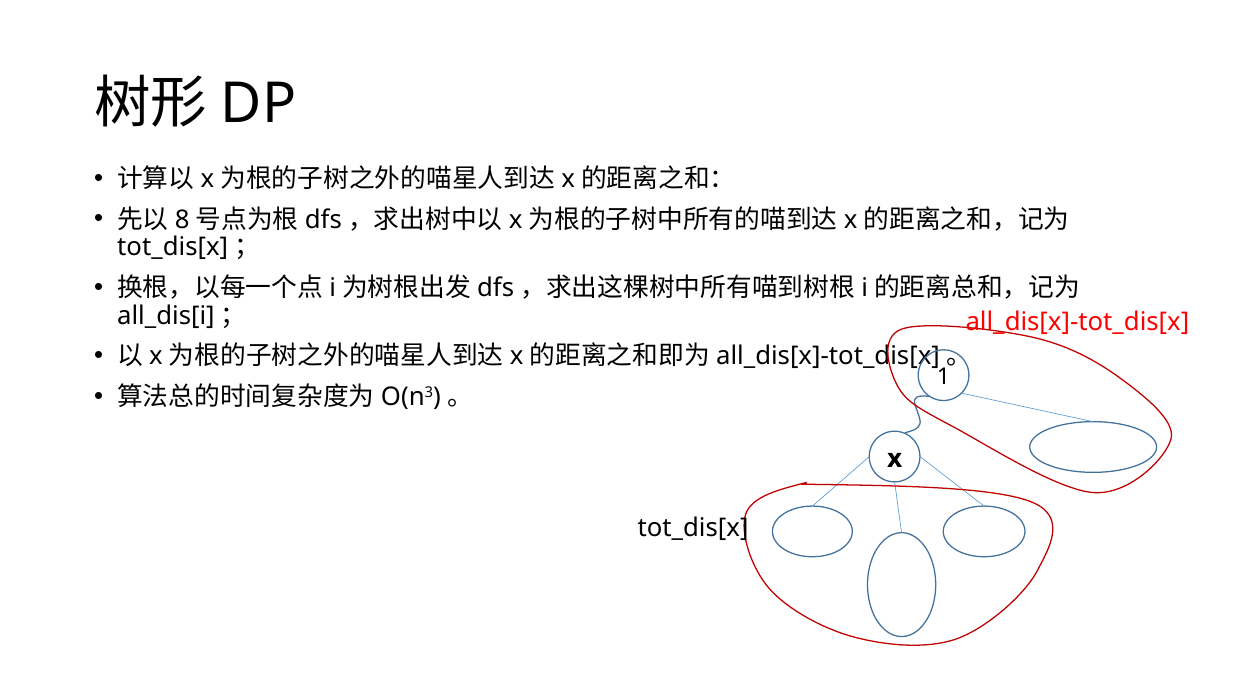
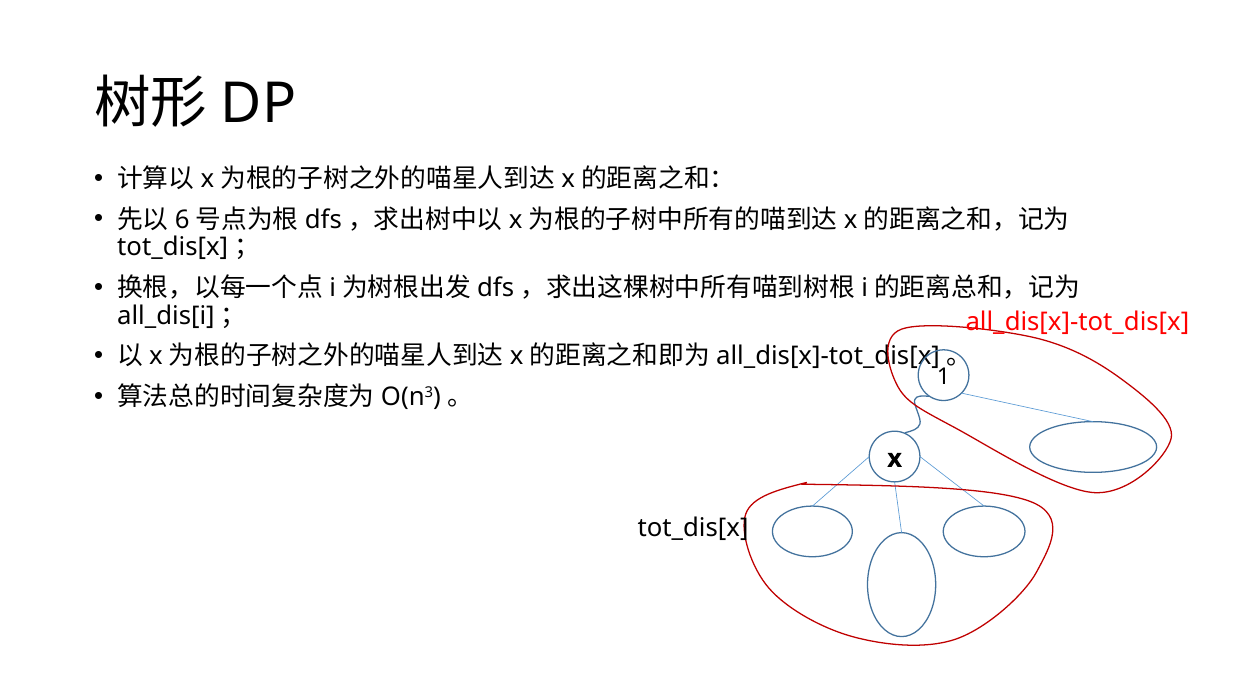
8: 8 -> 6
